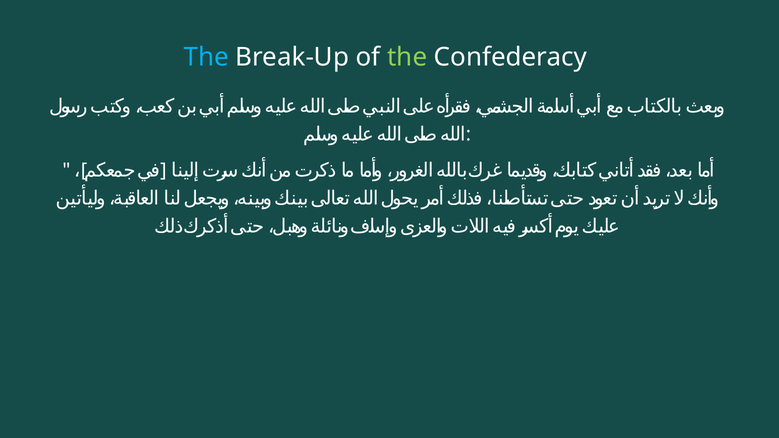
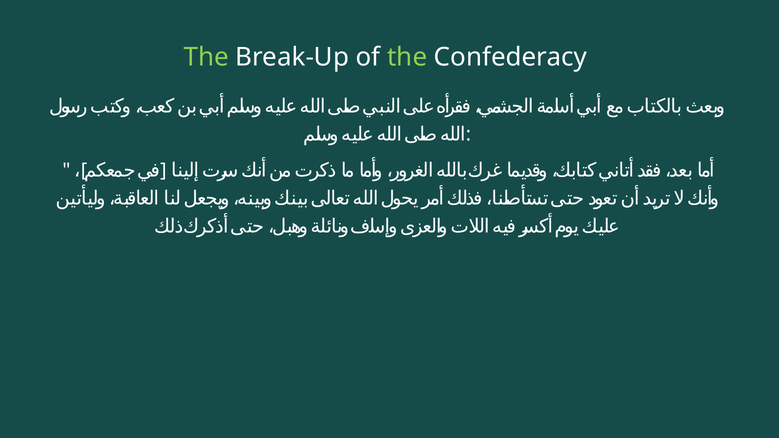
The at (206, 57) colour: light blue -> light green
